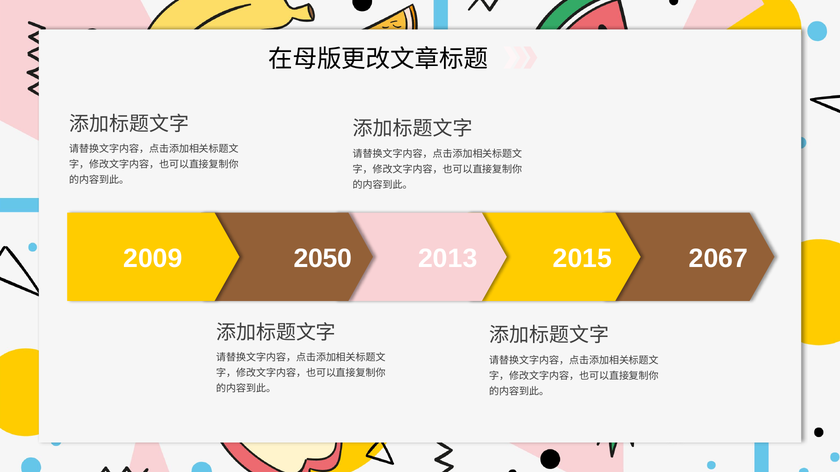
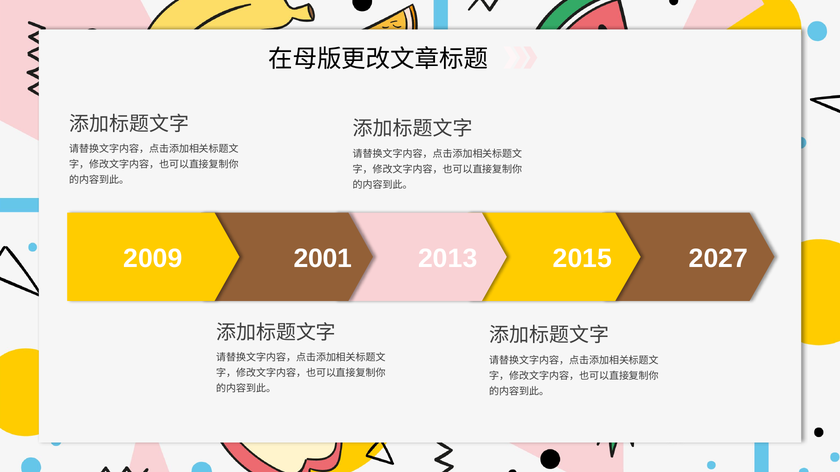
2050: 2050 -> 2001
2067: 2067 -> 2027
